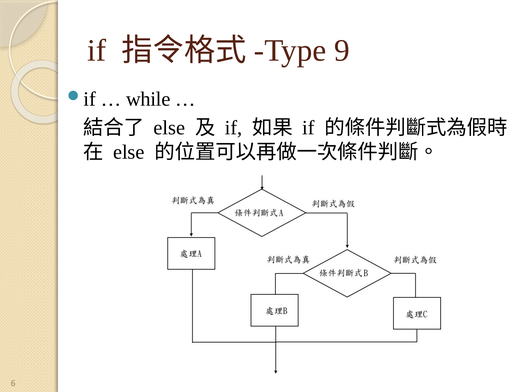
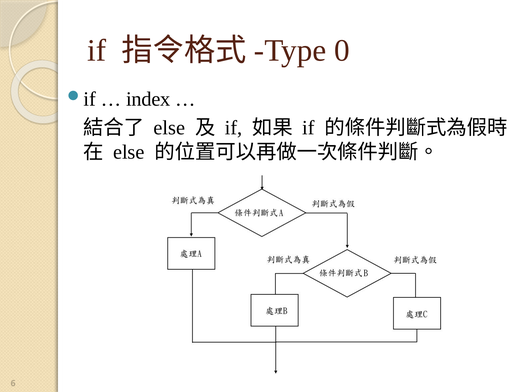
9: 9 -> 0
while: while -> index
